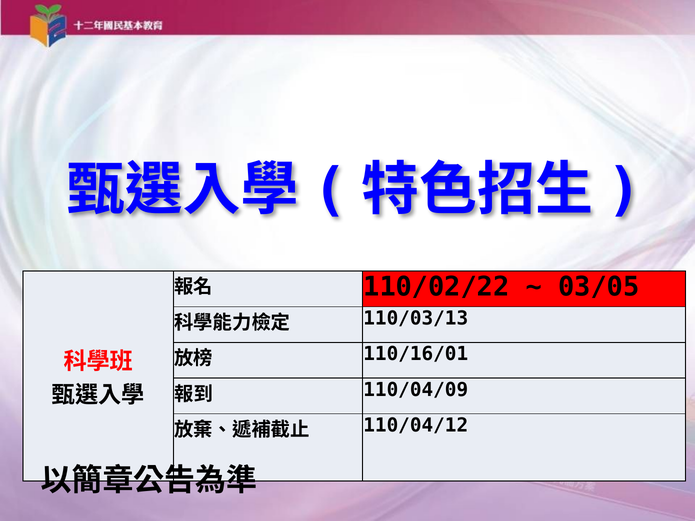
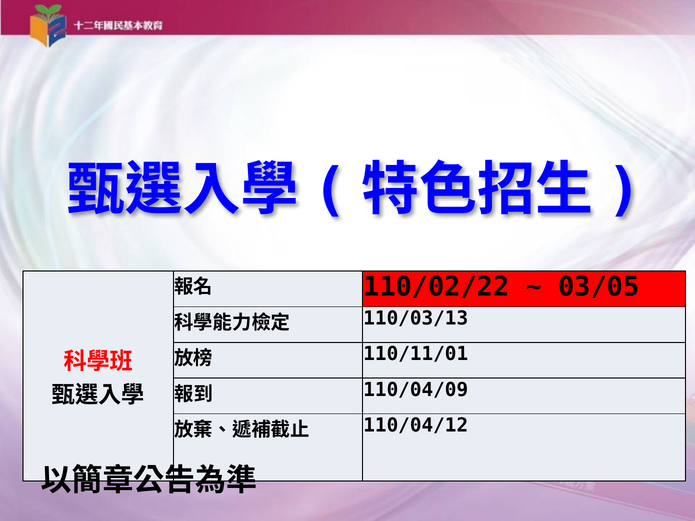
110/16/01: 110/16/01 -> 110/11/01
